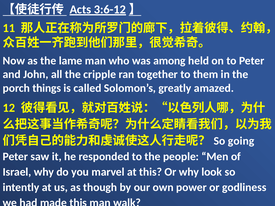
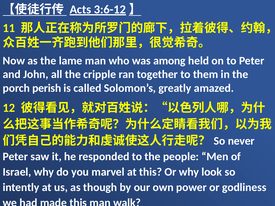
things: things -> perish
going: going -> never
